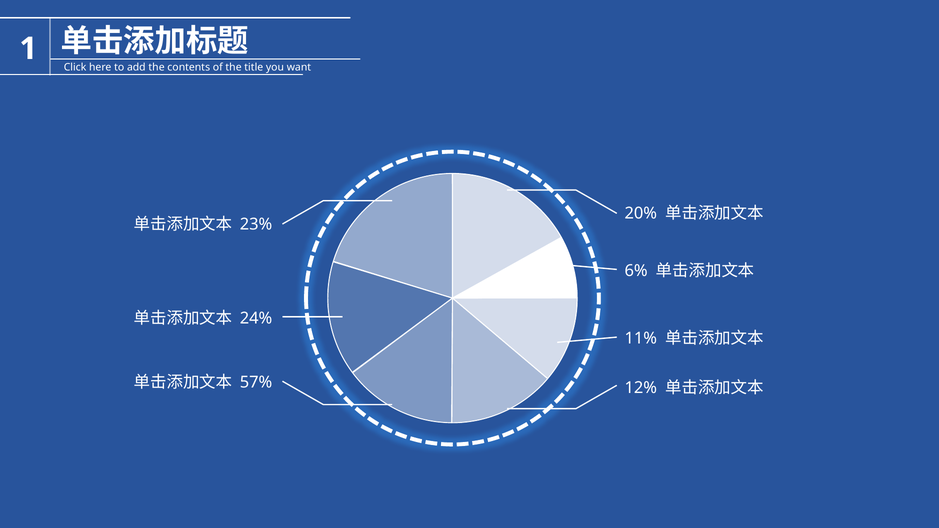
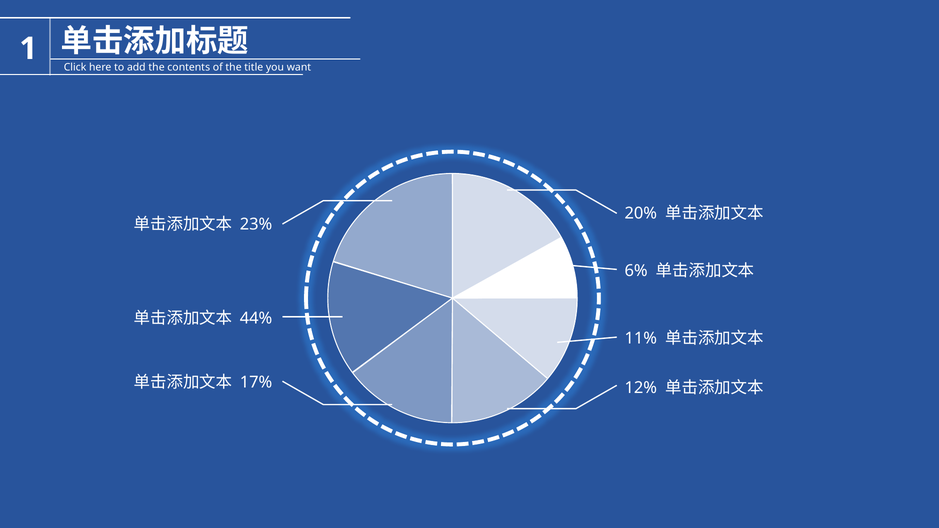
24%: 24% -> 44%
57%: 57% -> 17%
